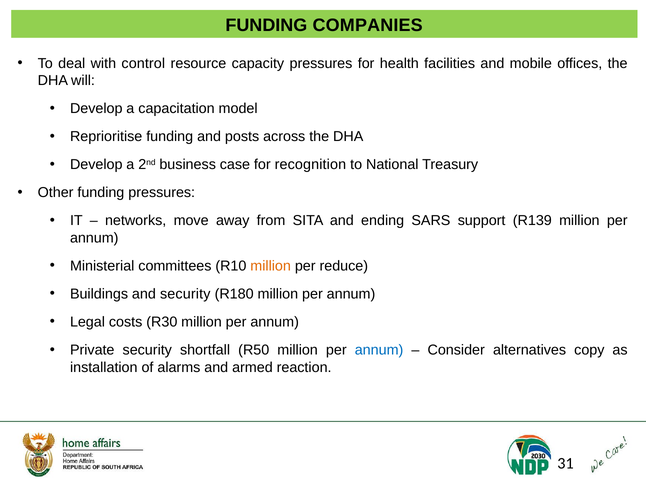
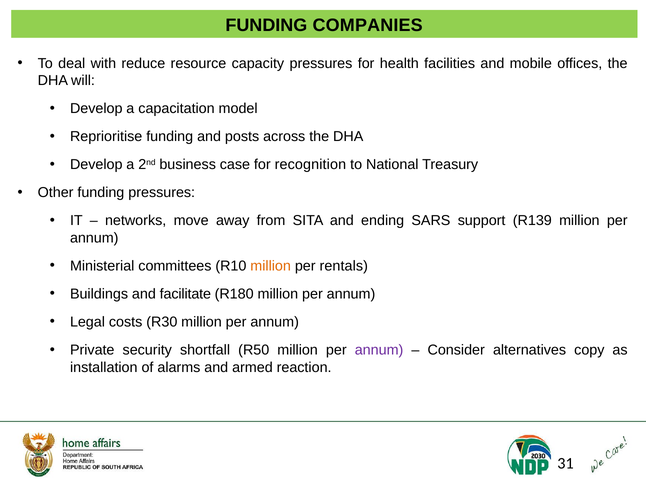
control: control -> reduce
reduce: reduce -> rentals
and security: security -> facilitate
annum at (379, 350) colour: blue -> purple
